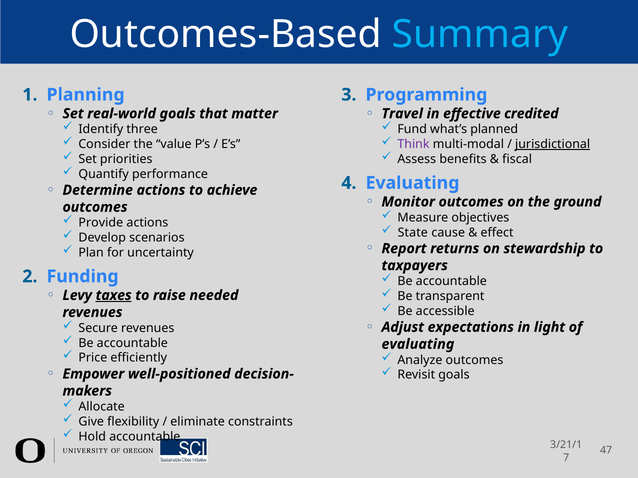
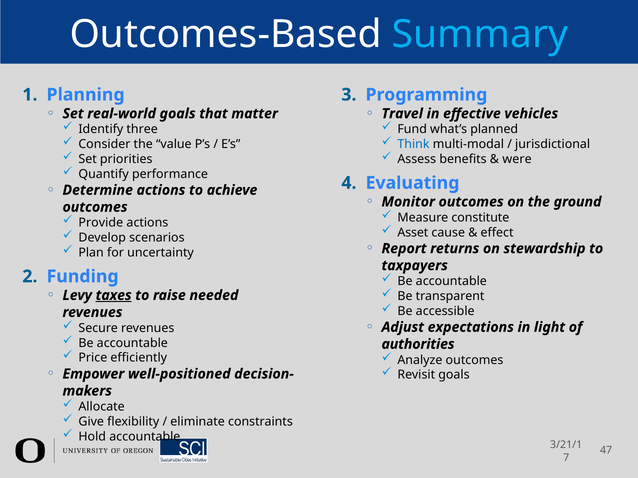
credited: credited -> vehicles
Think colour: purple -> blue
jurisdictional underline: present -> none
fiscal: fiscal -> were
objectives: objectives -> constitute
State: State -> Asset
evaluating at (418, 344): evaluating -> authorities
